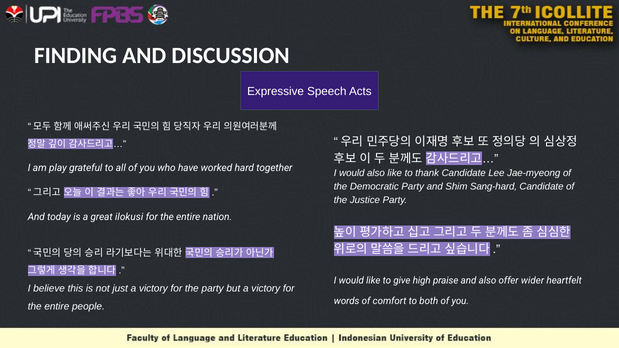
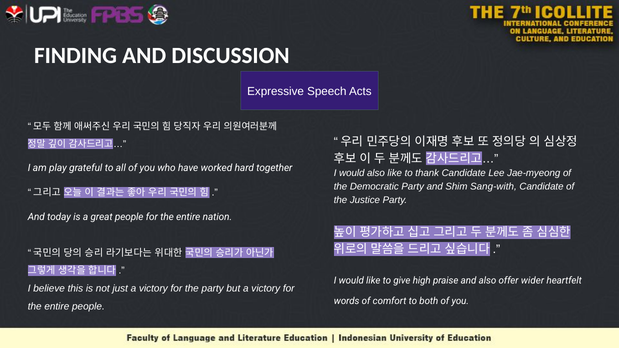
Sang-hard: Sang-hard -> Sang-with
great ilokusi: ilokusi -> people
